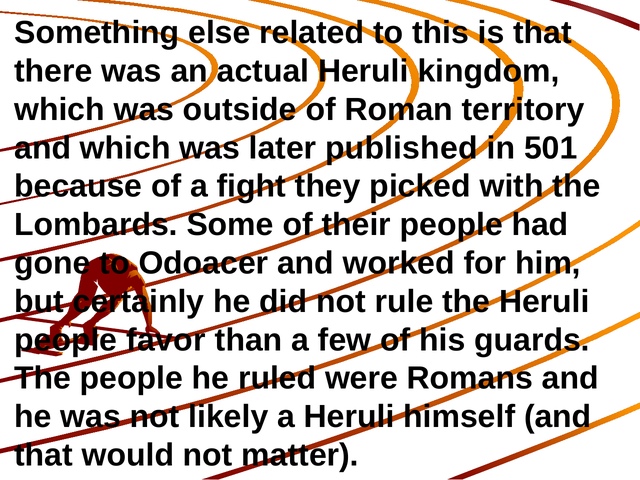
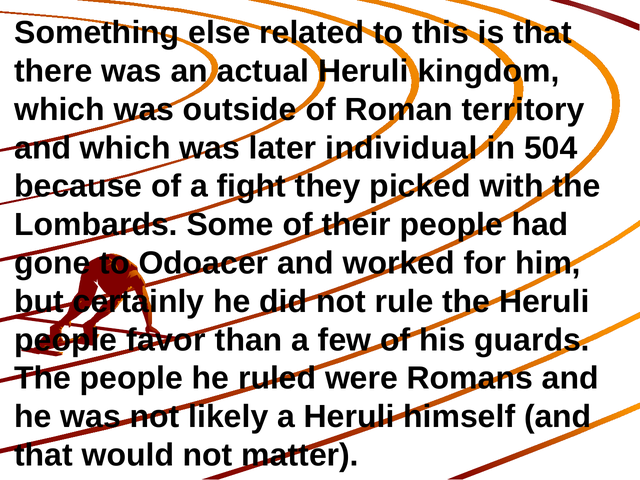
published: published -> individual
501: 501 -> 504
